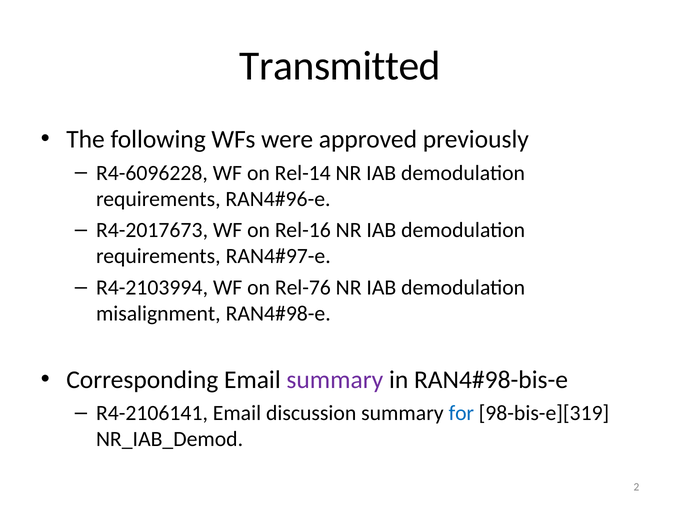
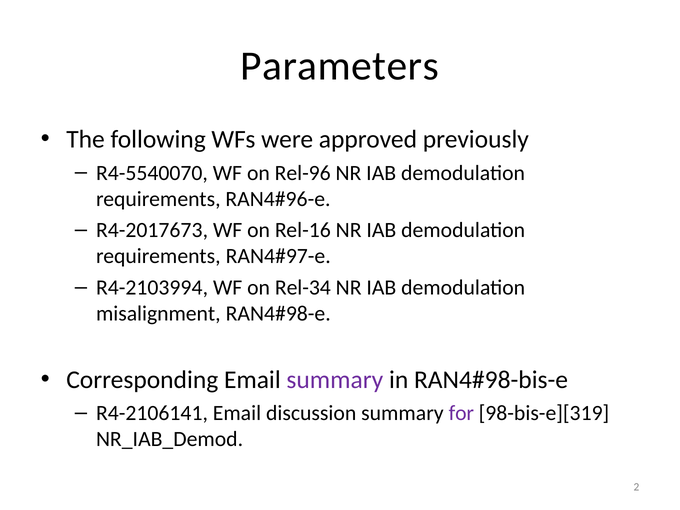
Transmitted: Transmitted -> Parameters
R4-6096228: R4-6096228 -> R4-5540070
Rel-14: Rel-14 -> Rel-96
Rel-76: Rel-76 -> Rel-34
for colour: blue -> purple
